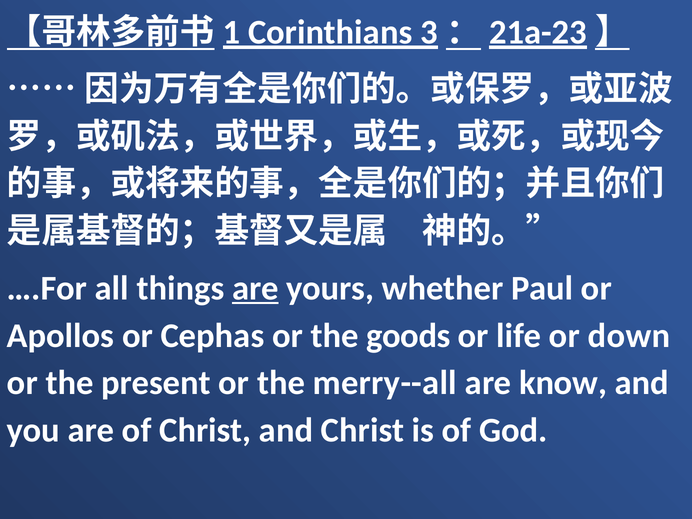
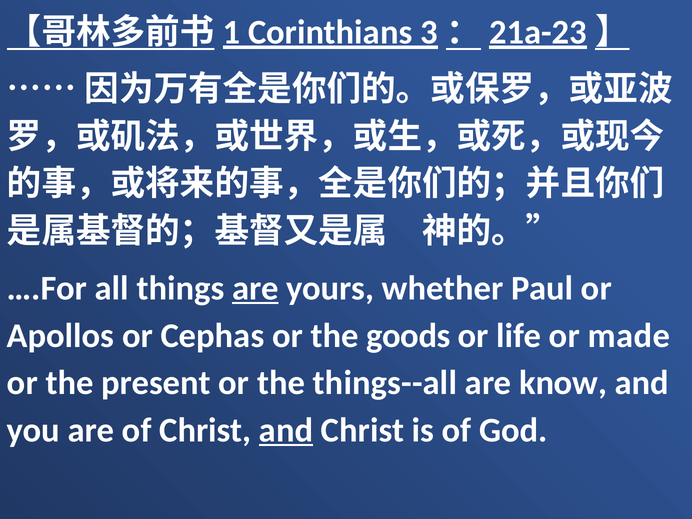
down: down -> made
merry--all: merry--all -> things--all
and at (286, 430) underline: none -> present
